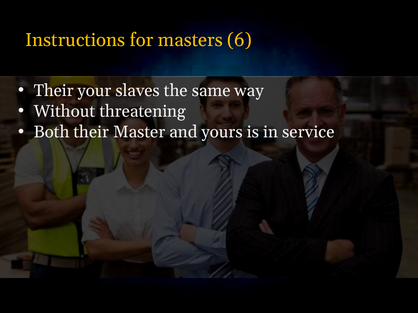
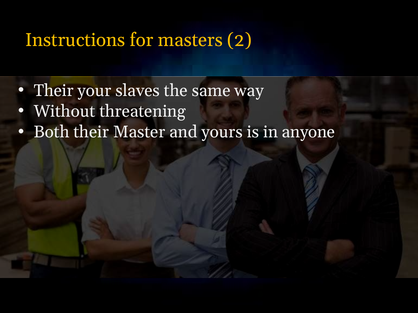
6: 6 -> 2
service: service -> anyone
